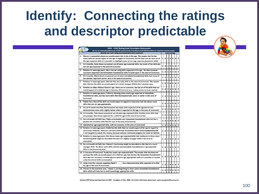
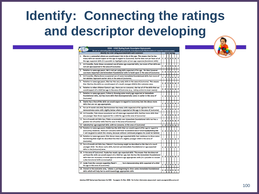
predictable: predictable -> developing
